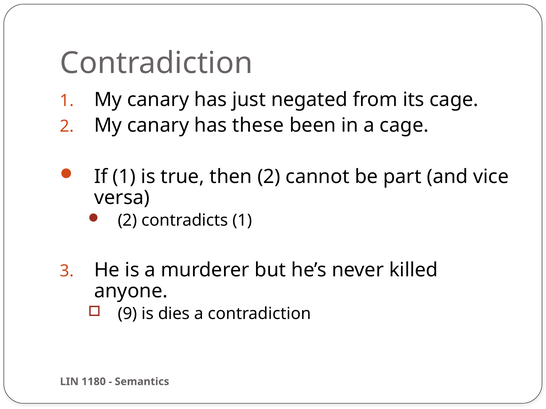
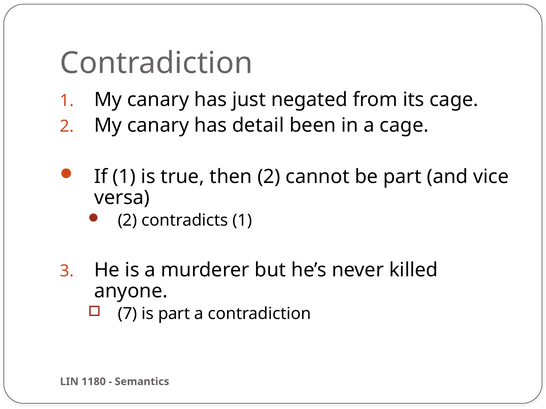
these: these -> detail
9: 9 -> 7
is dies: dies -> part
